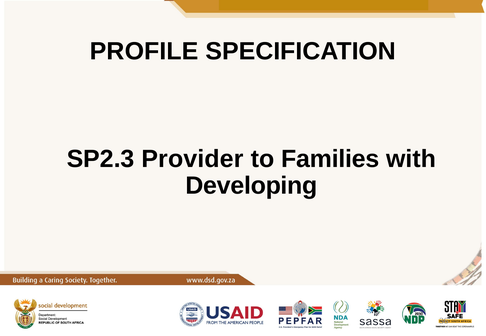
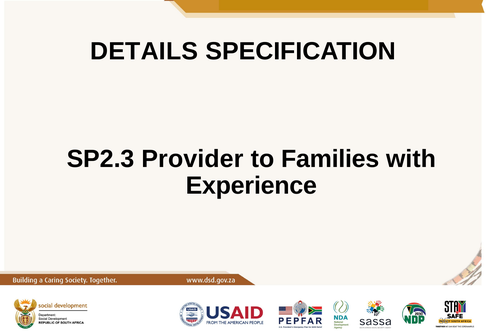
PROFILE: PROFILE -> DETAILS
Developing: Developing -> Experience
